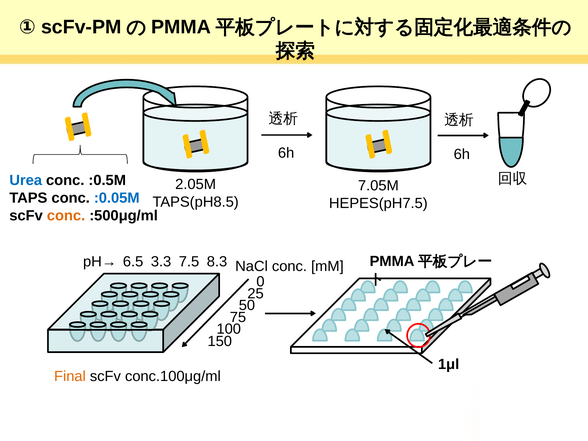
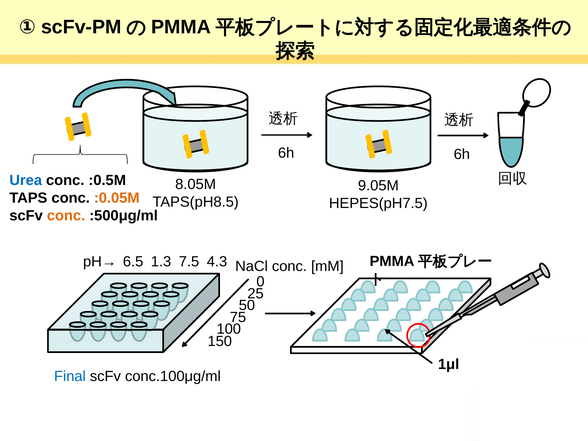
2.05M: 2.05M -> 8.05M
7.05M: 7.05M -> 9.05M
:0.05M colour: blue -> orange
3.3: 3.3 -> 1.3
8.3: 8.3 -> 4.3
Final colour: orange -> blue
